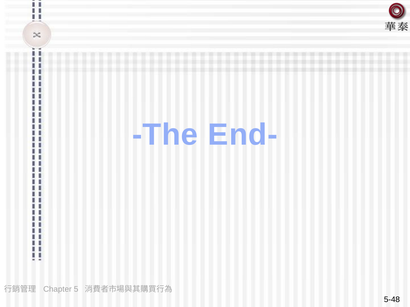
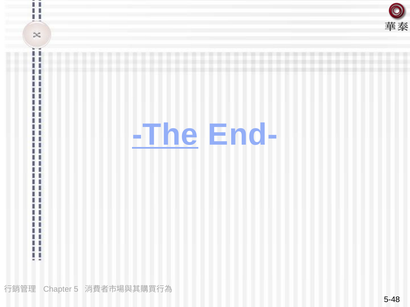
The underline: none -> present
